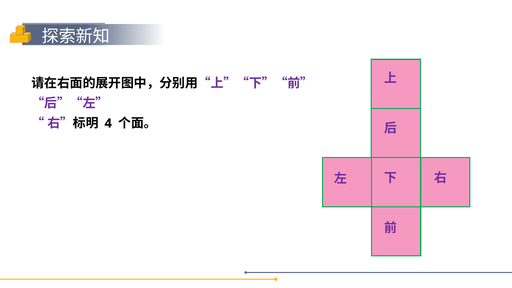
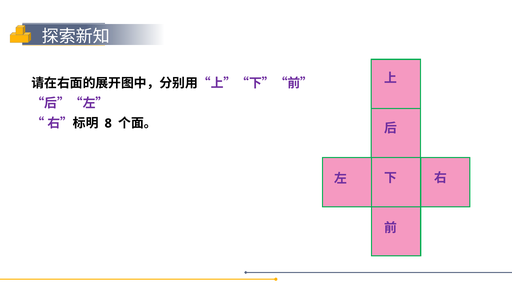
4: 4 -> 8
